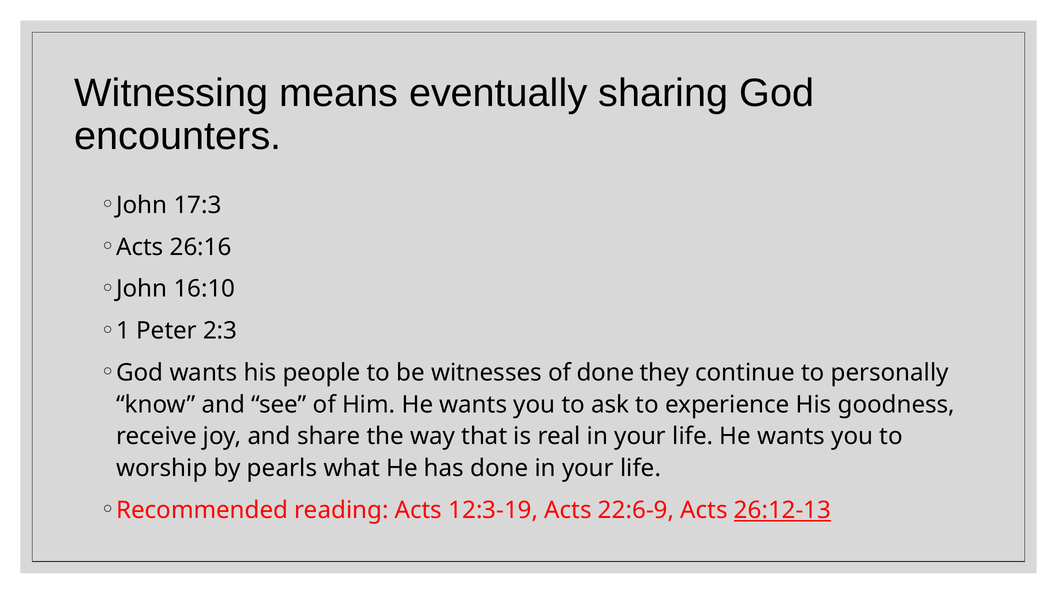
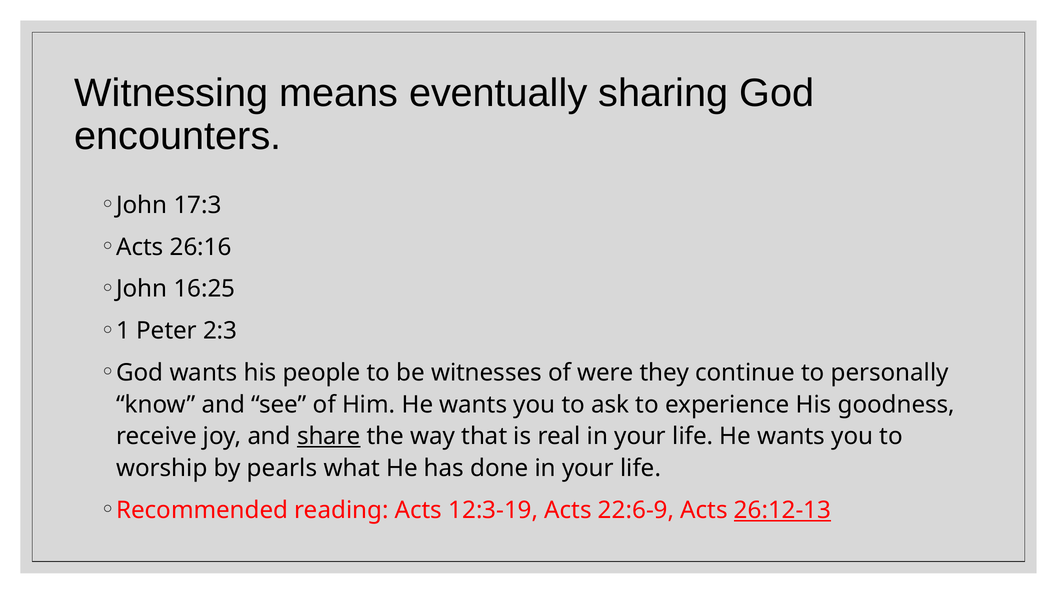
16:10: 16:10 -> 16:25
of done: done -> were
share underline: none -> present
